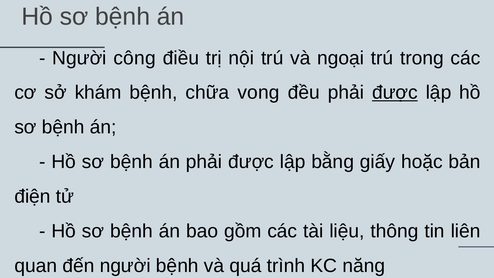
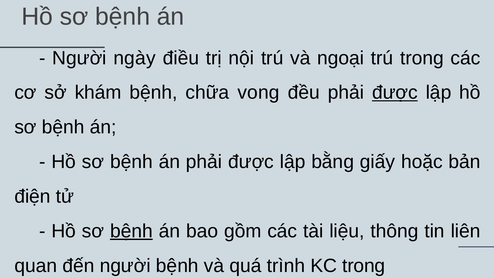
công: công -> ngày
bệnh at (131, 231) underline: none -> present
KC năng: năng -> trong
